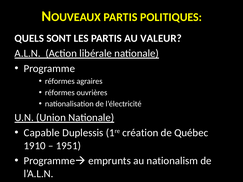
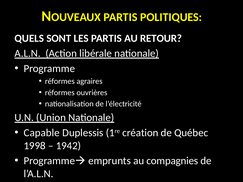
VALEUR: VALEUR -> RETOUR
1910: 1910 -> 1998
1951: 1951 -> 1942
nationalism: nationalism -> compagnies
